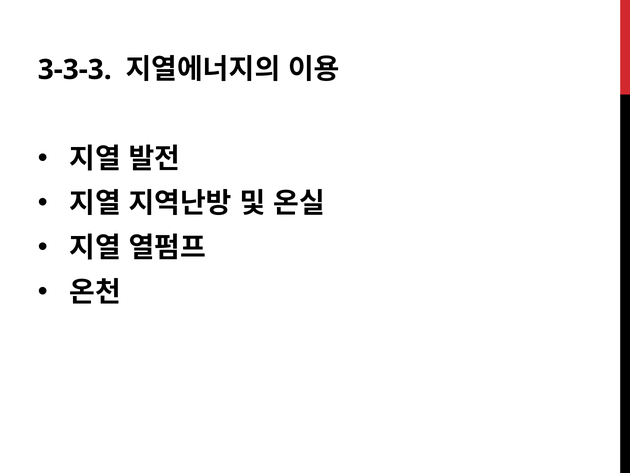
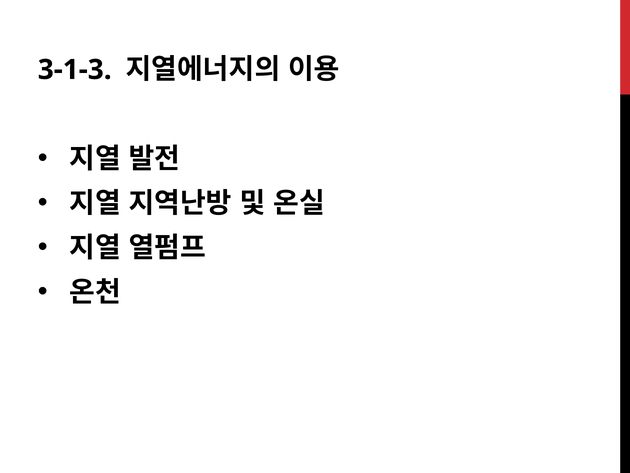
3-3-3: 3-3-3 -> 3-1-3
